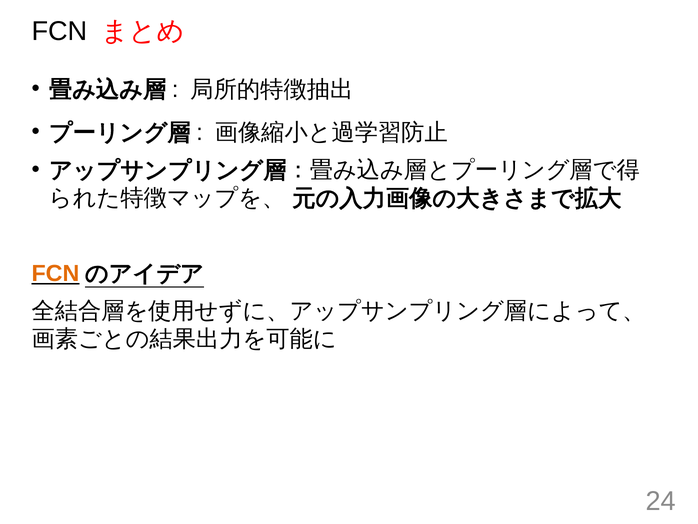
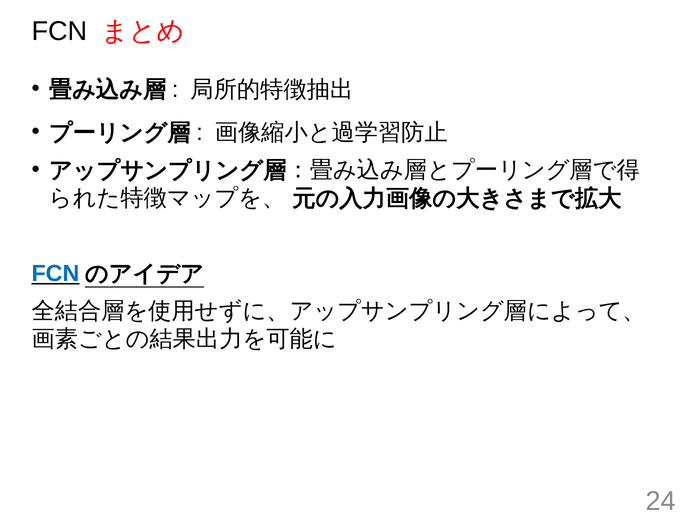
FCN at (55, 273) colour: orange -> blue
